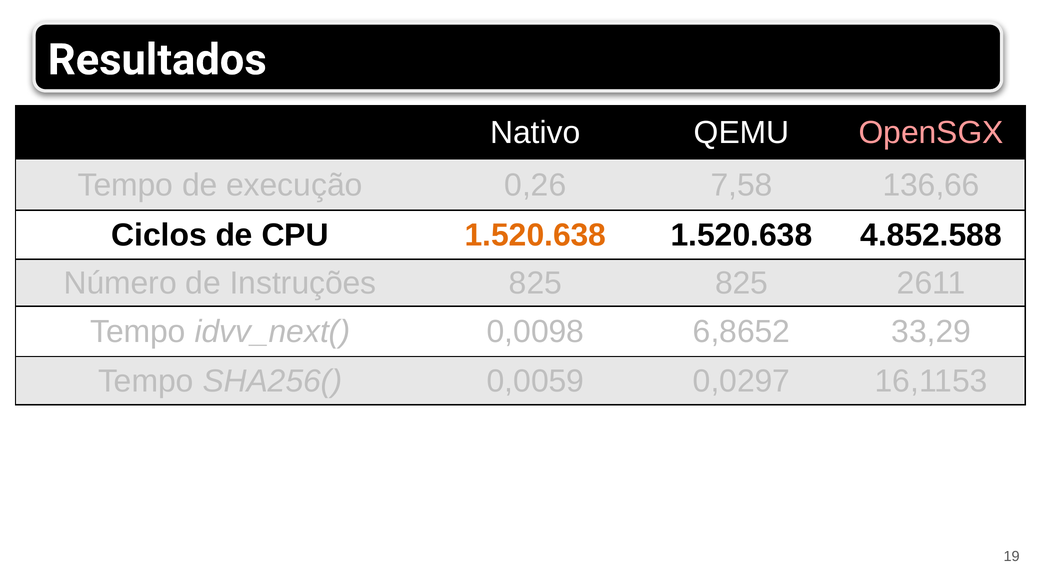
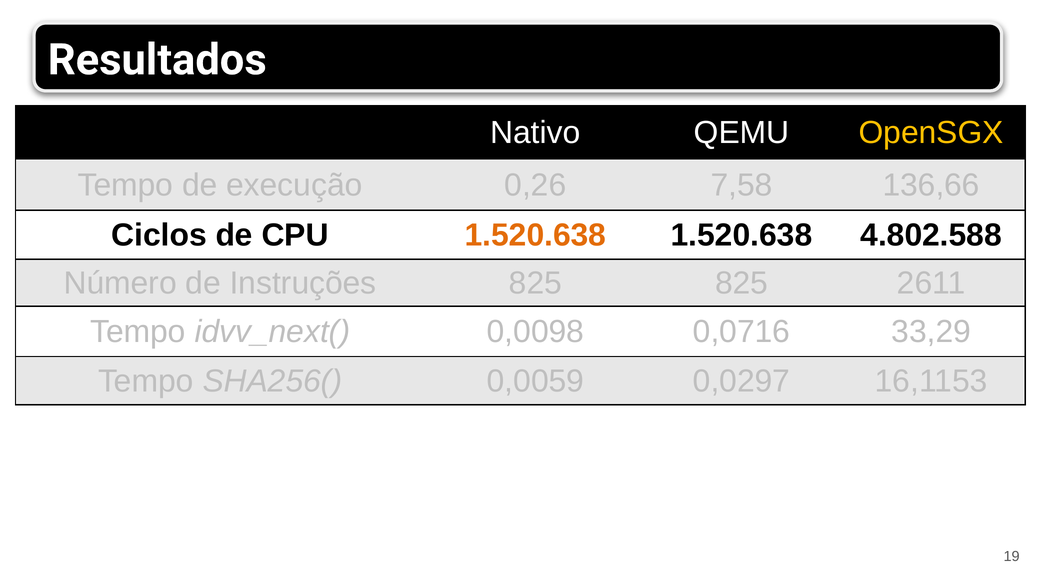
OpenSGX colour: pink -> yellow
4.852.588: 4.852.588 -> 4.802.588
6,8652: 6,8652 -> 0,0716
